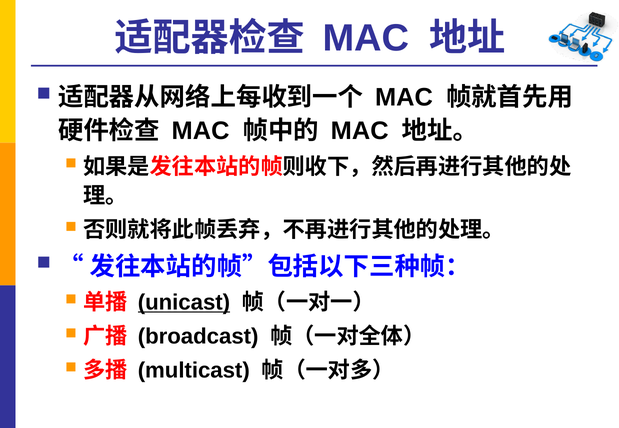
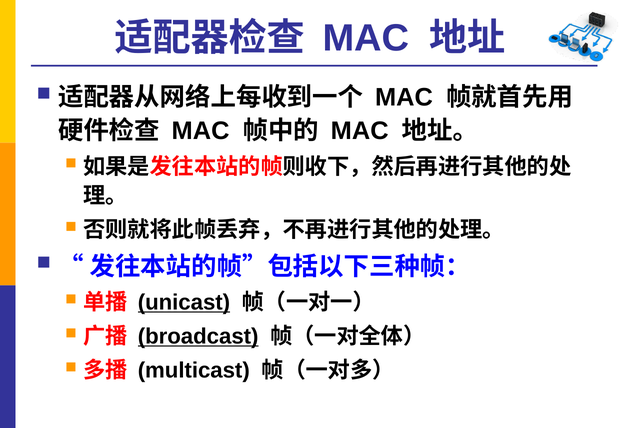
broadcast underline: none -> present
